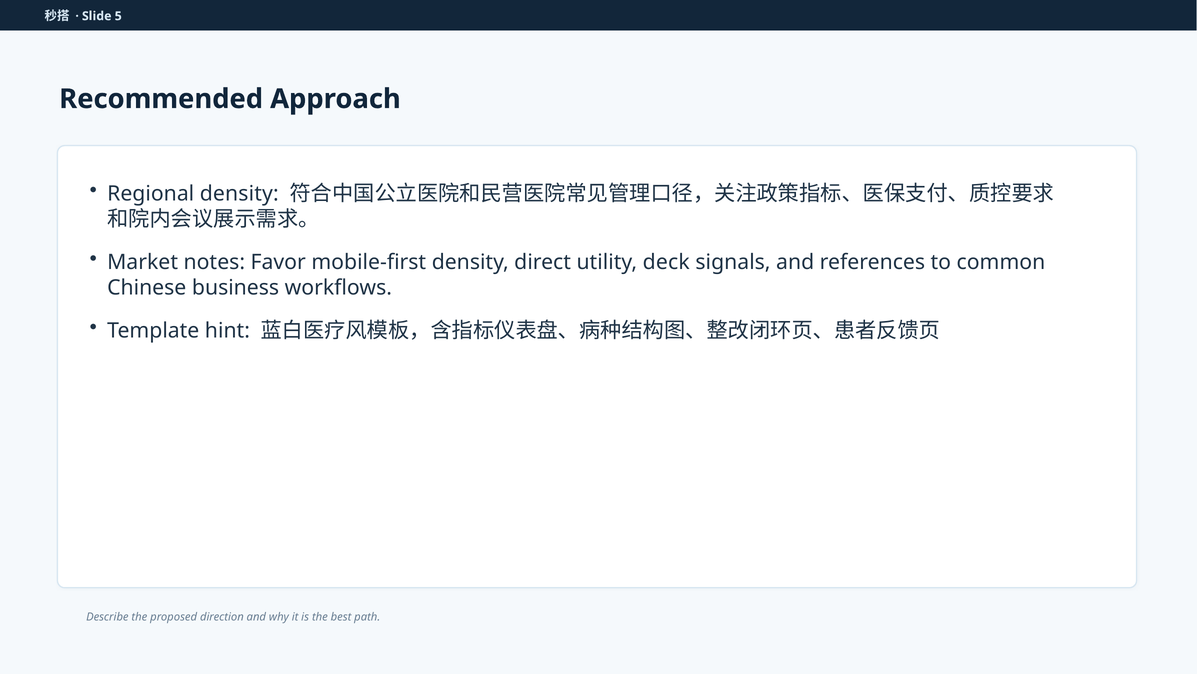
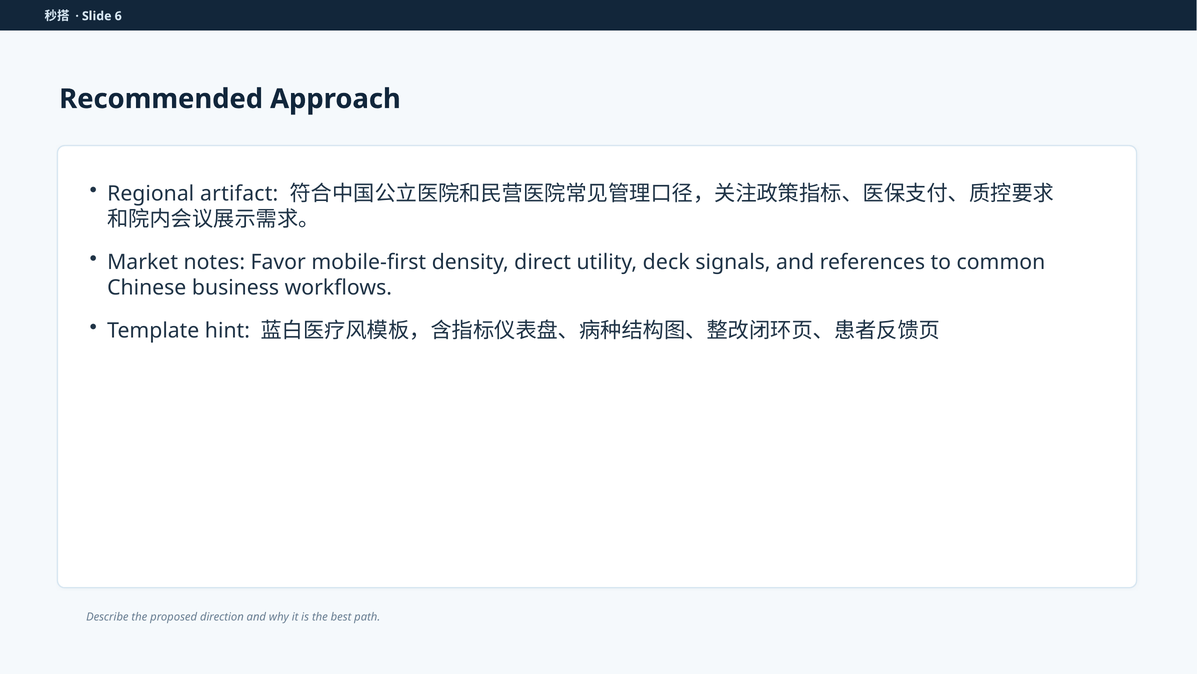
5: 5 -> 6
Regional density: density -> artifact
